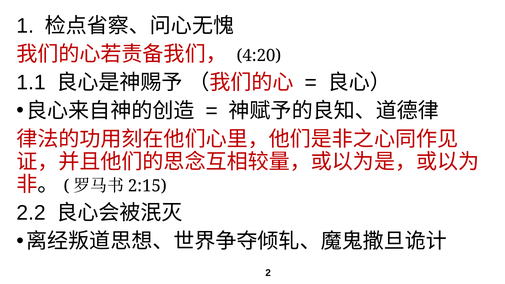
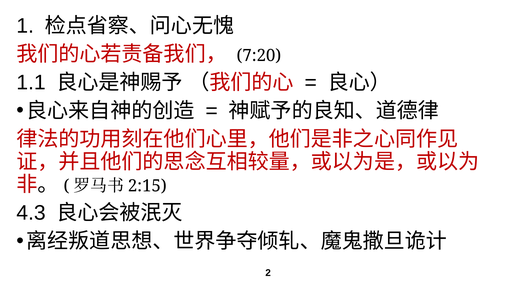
4:20: 4:20 -> 7:20
2.2: 2.2 -> 4.3
